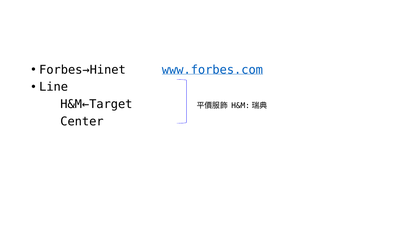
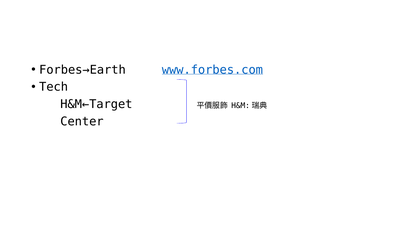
Forbes→Hinet: Forbes→Hinet -> Forbes→Earth
Line: Line -> Tech
